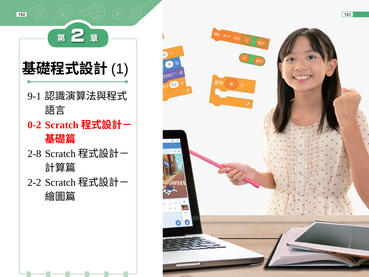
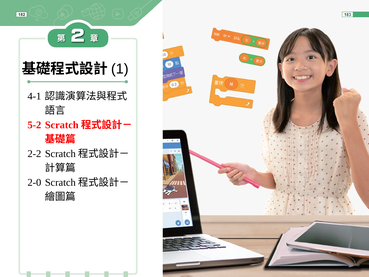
9-1: 9-1 -> 4-1
0-2: 0-2 -> 5-2
2-8: 2-8 -> 2-2
2-2: 2-2 -> 2-0
